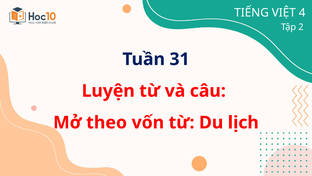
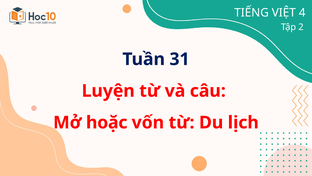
theo: theo -> hoặc
